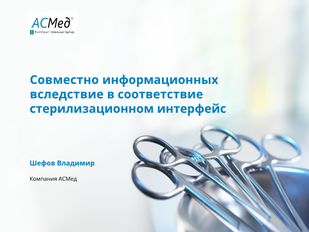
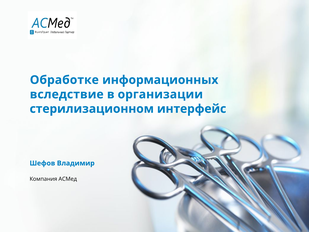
Совместно: Совместно -> Обработке
соответствие: соответствие -> организации
